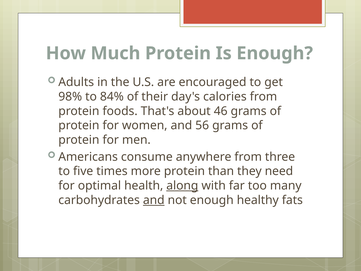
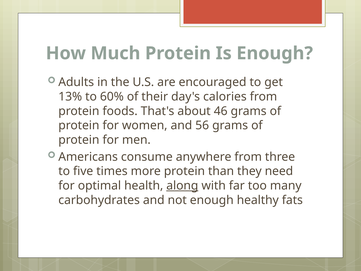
98%: 98% -> 13%
84%: 84% -> 60%
and at (154, 200) underline: present -> none
